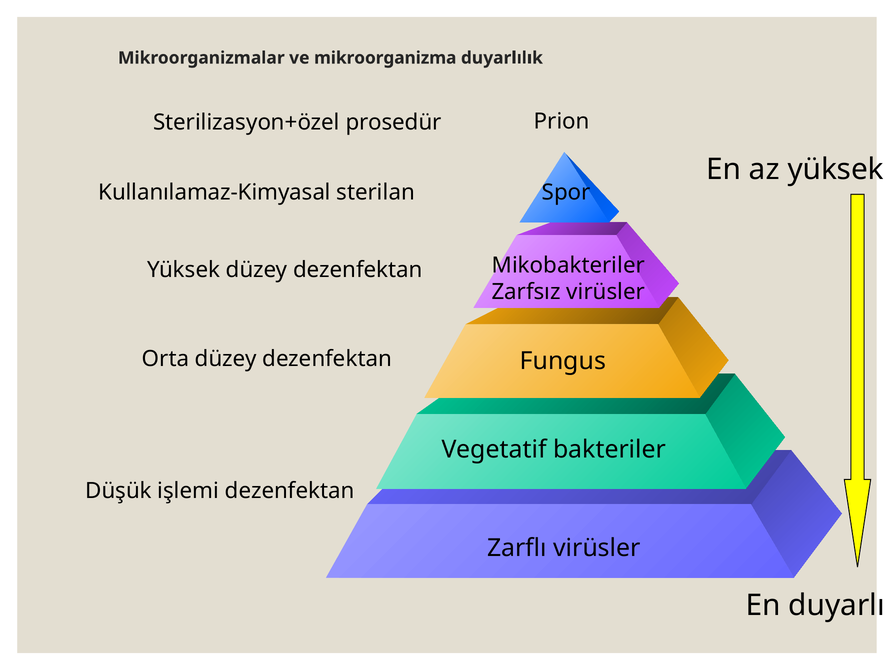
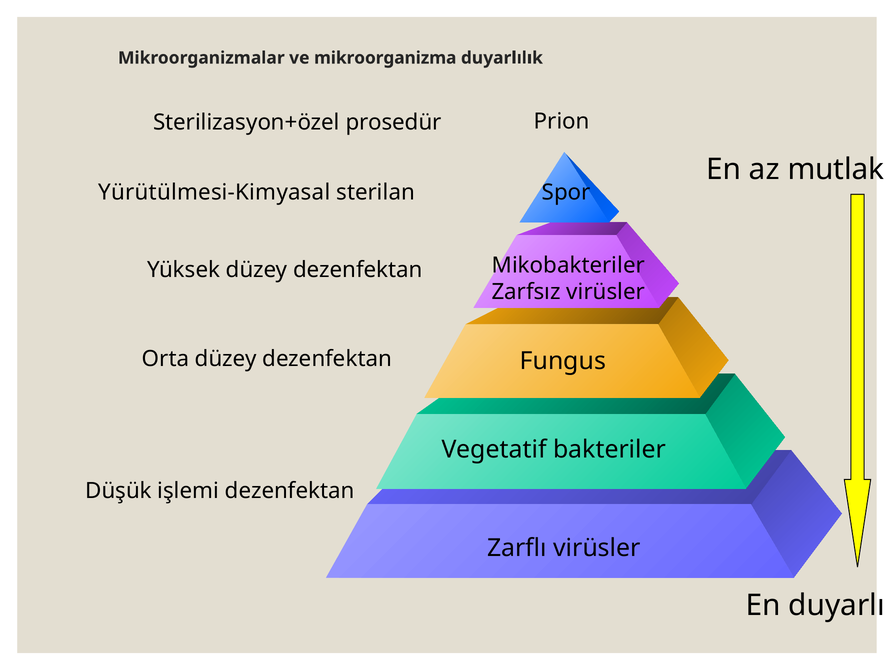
az yüksek: yüksek -> mutlak
Kullanılamaz-Kimyasal: Kullanılamaz-Kimyasal -> Yürütülmesi-Kimyasal
